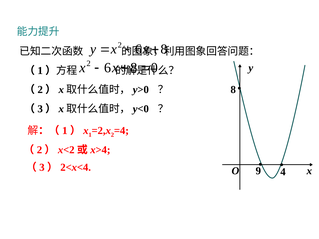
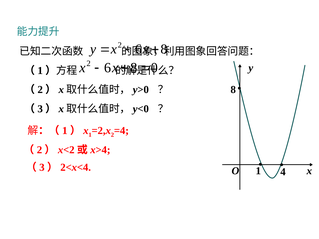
O 9: 9 -> 1
